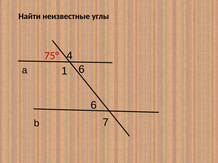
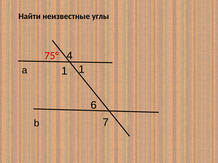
1 6: 6 -> 1
